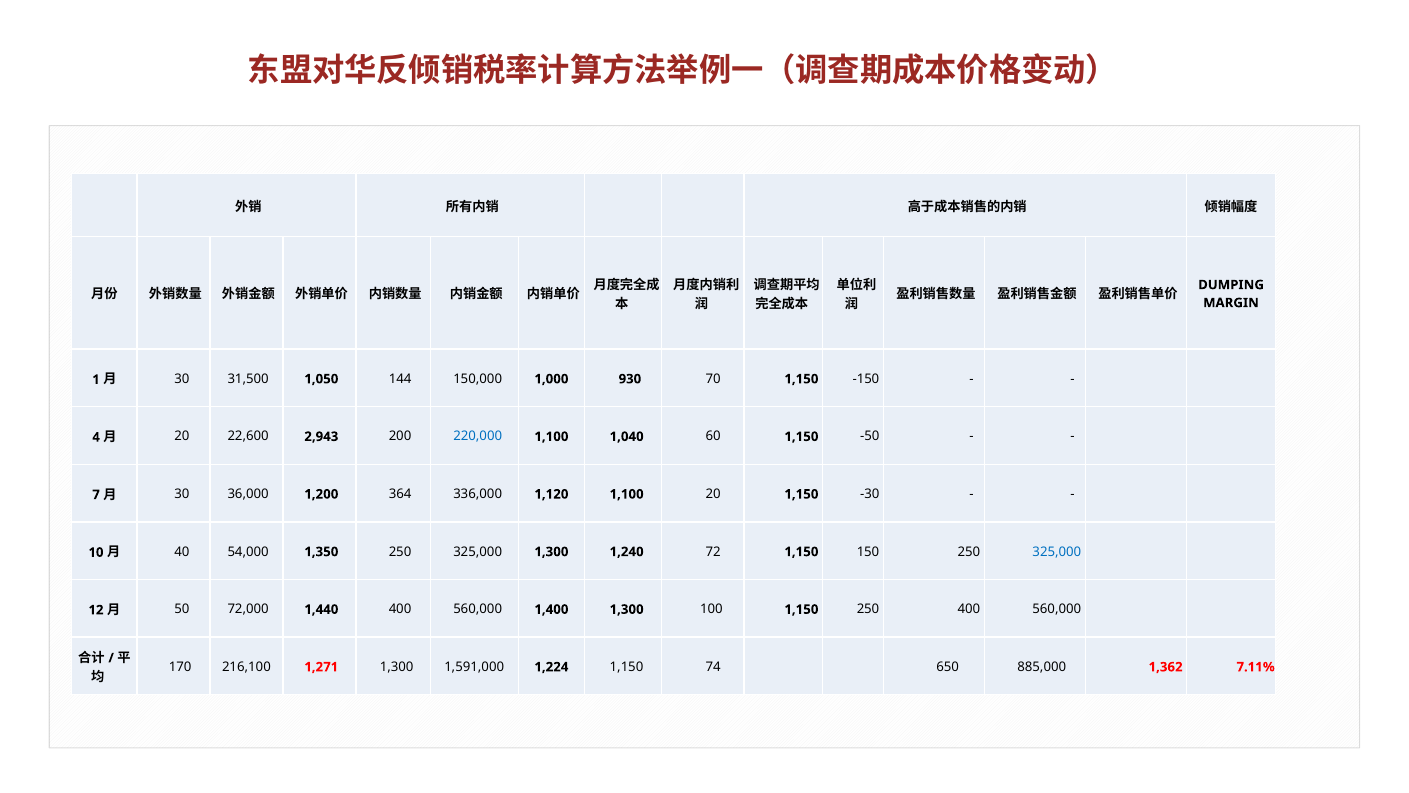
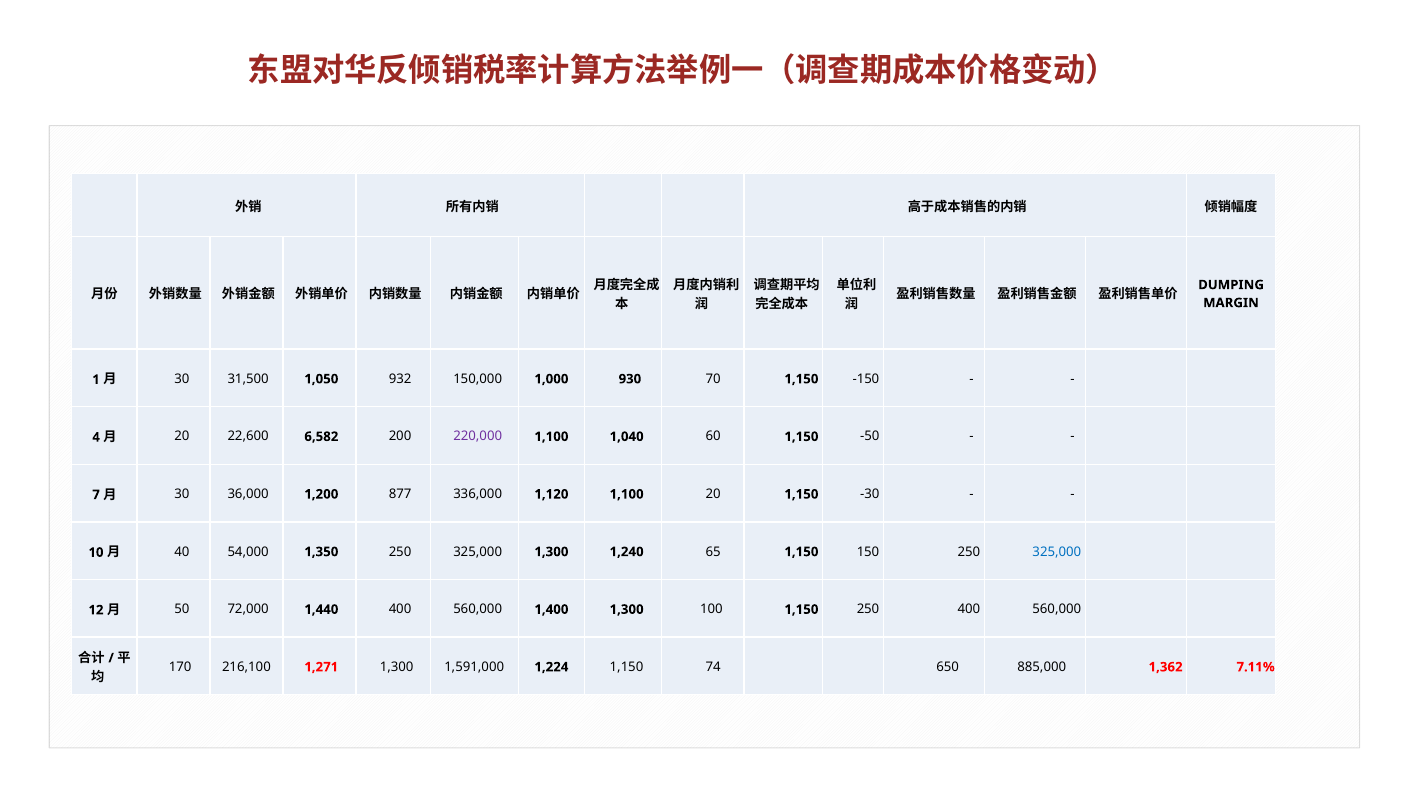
144: 144 -> 932
2,943: 2,943 -> 6,582
220,000 colour: blue -> purple
364: 364 -> 877
72: 72 -> 65
